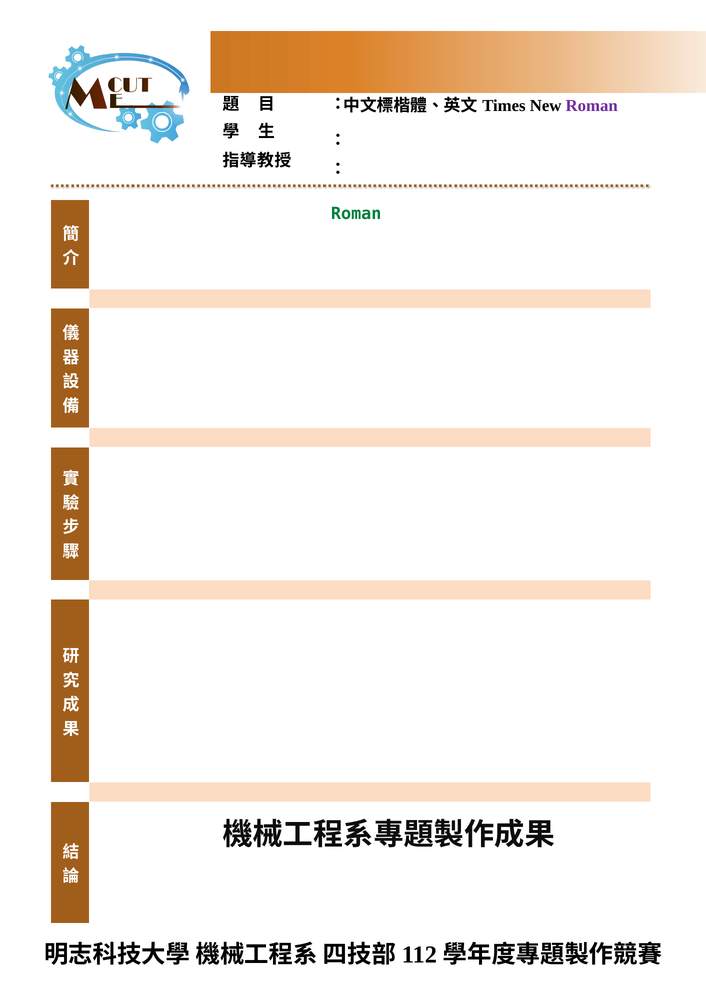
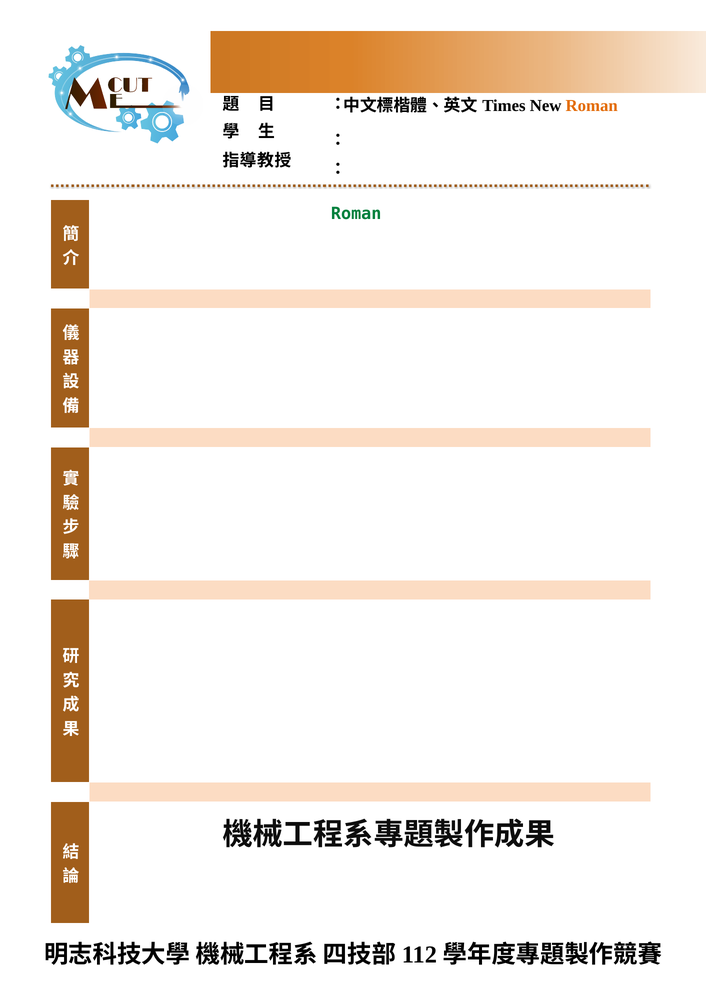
Roman at (592, 106) colour: purple -> orange
